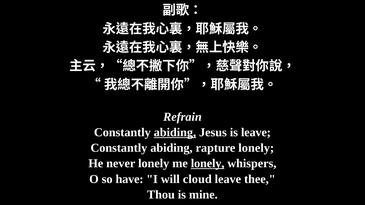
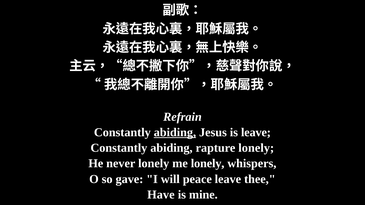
lonely at (208, 164) underline: present -> none
have: have -> gave
cloud: cloud -> peace
Thou: Thou -> Have
